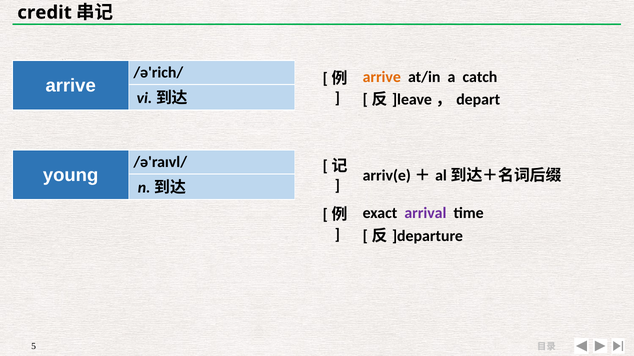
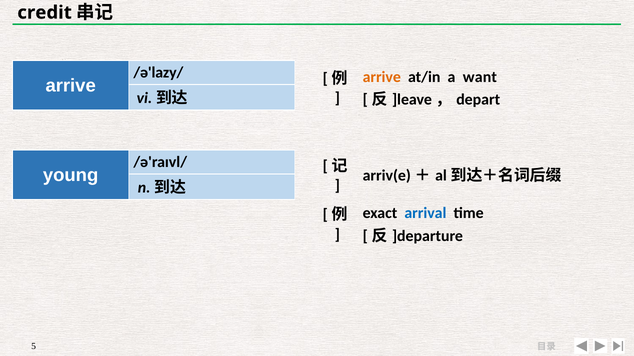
/ə'rich/: /ə'rich/ -> /ə'lazy/
catch: catch -> want
arrival colour: purple -> blue
